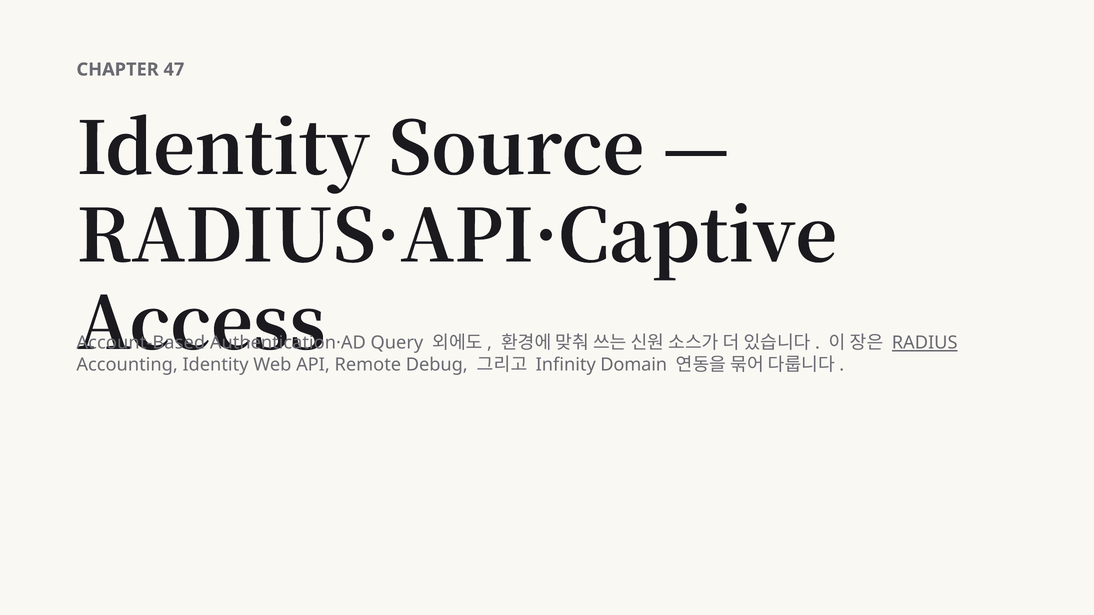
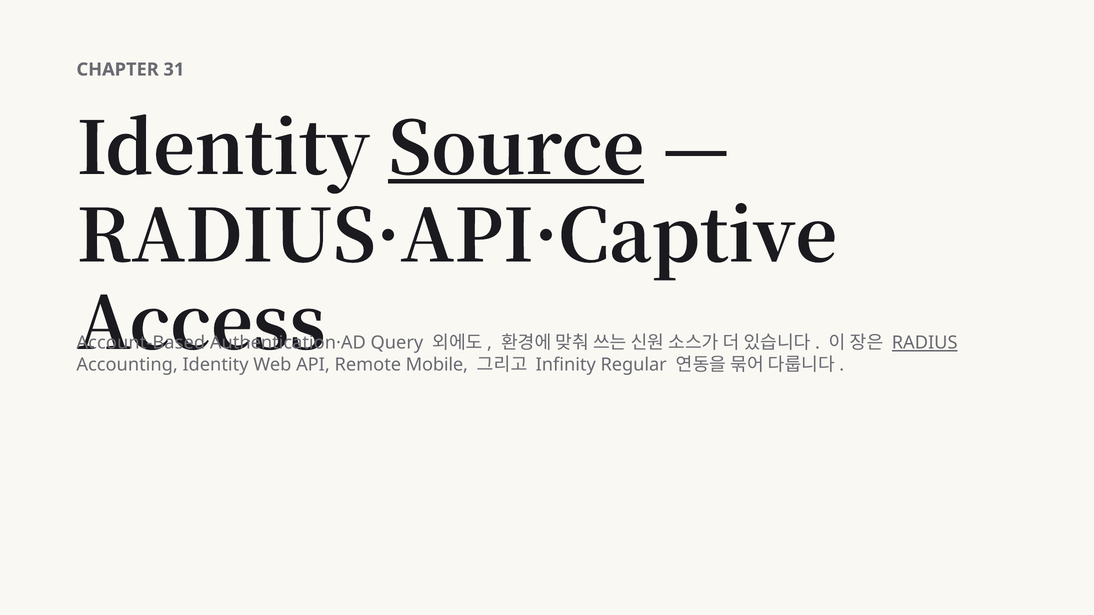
47: 47 -> 31
Source underline: none -> present
Debug: Debug -> Mobile
Domain: Domain -> Regular
